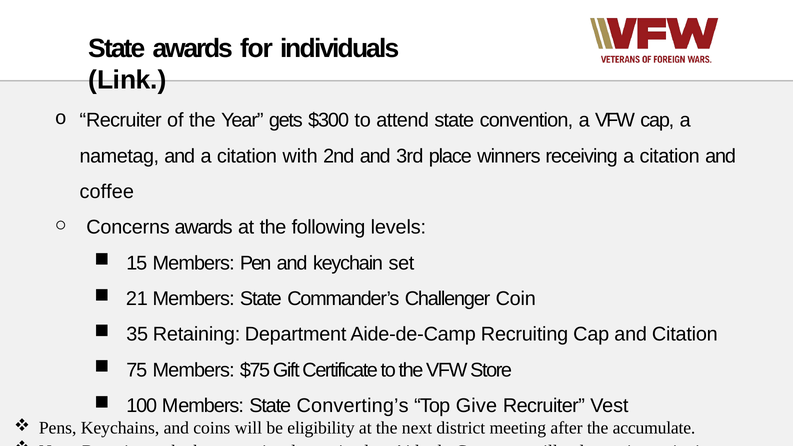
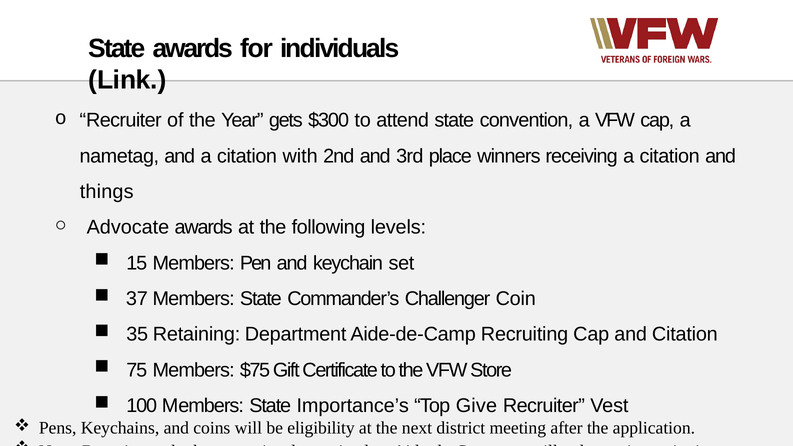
coffee: coffee -> things
Concerns: Concerns -> Advocate
21: 21 -> 37
Converting’s: Converting’s -> Importance’s
accumulate: accumulate -> application
